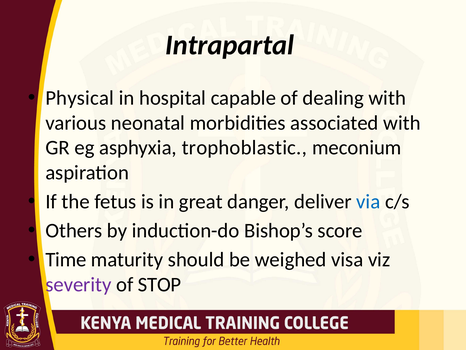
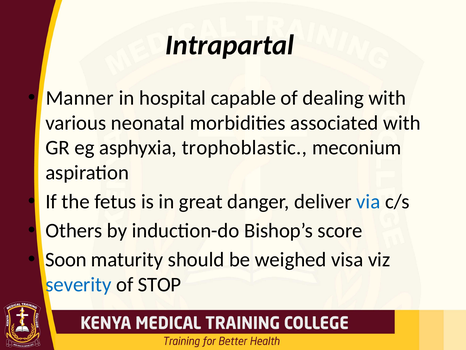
Physical: Physical -> Manner
Time: Time -> Soon
severity colour: purple -> blue
